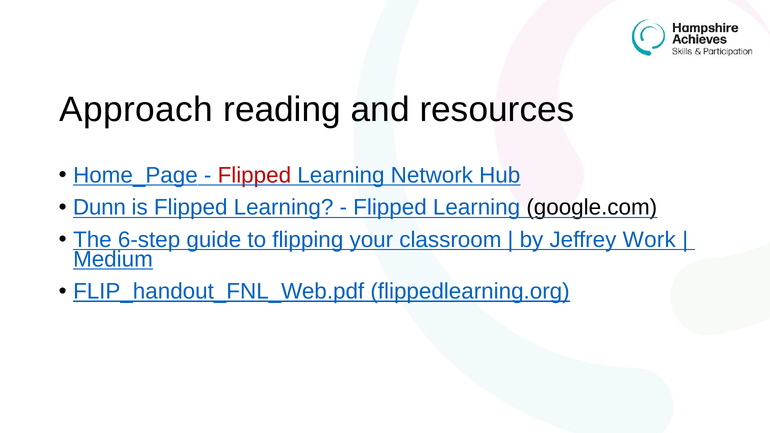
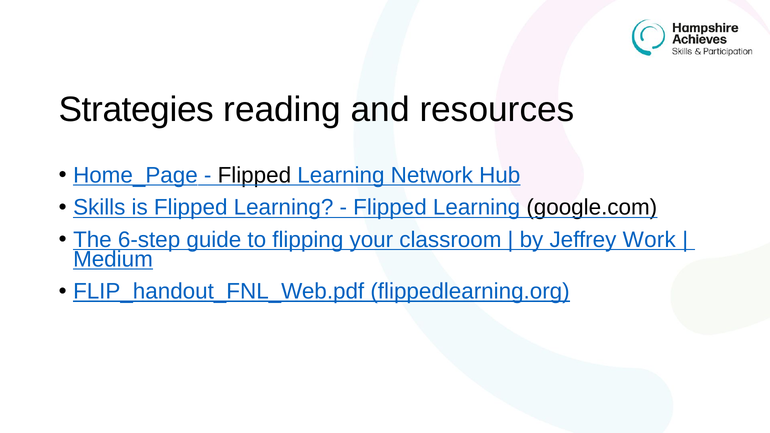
Approach: Approach -> Strategies
Flipped at (254, 175) colour: red -> black
Dunn: Dunn -> Skills
